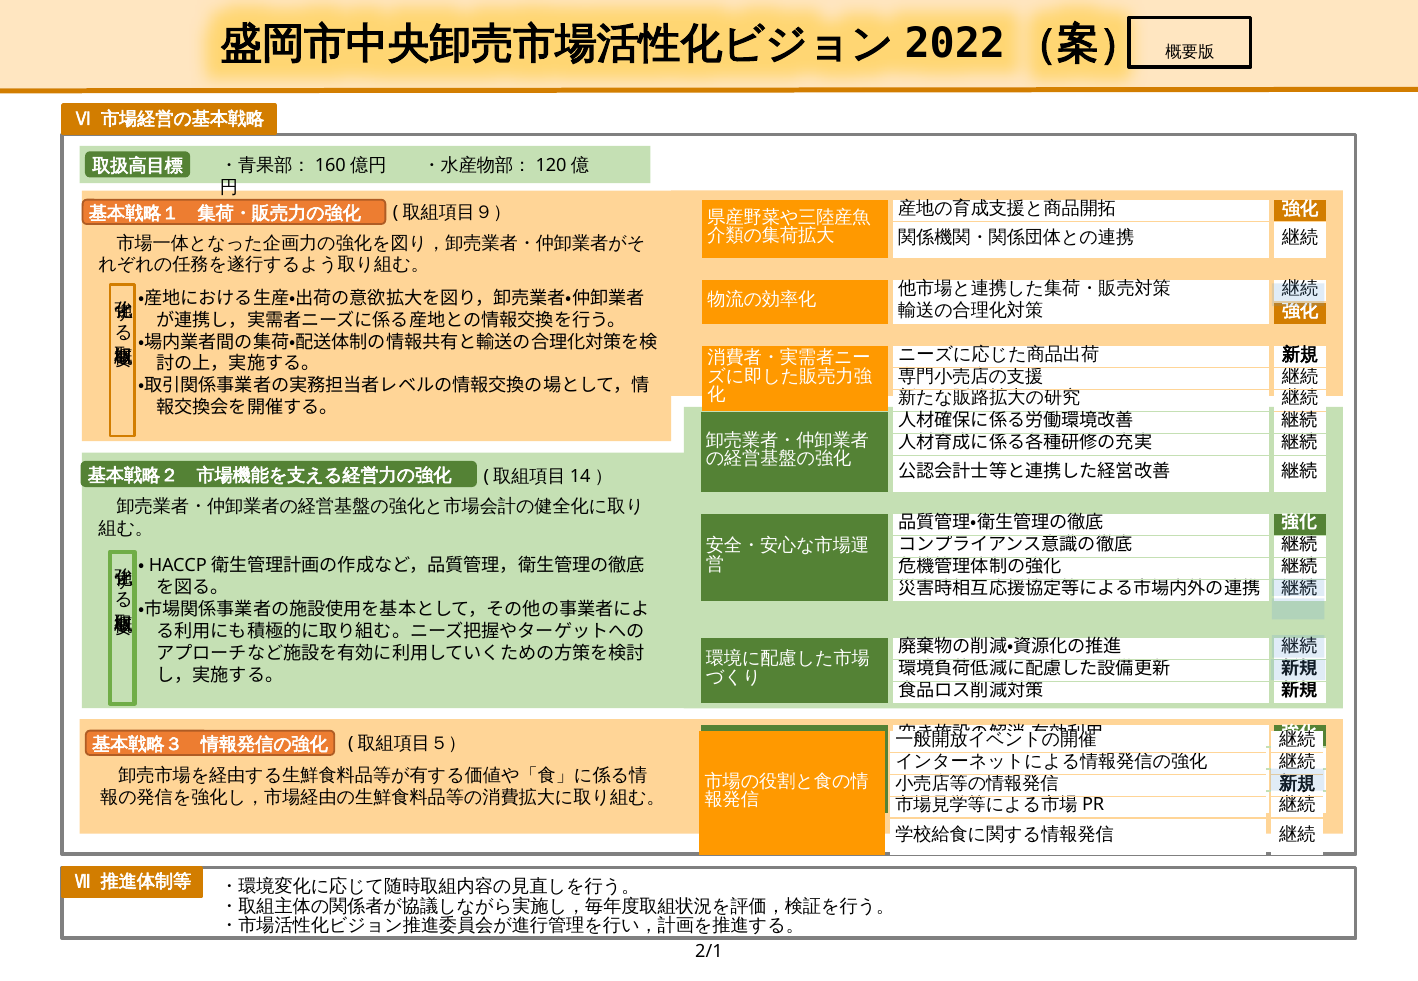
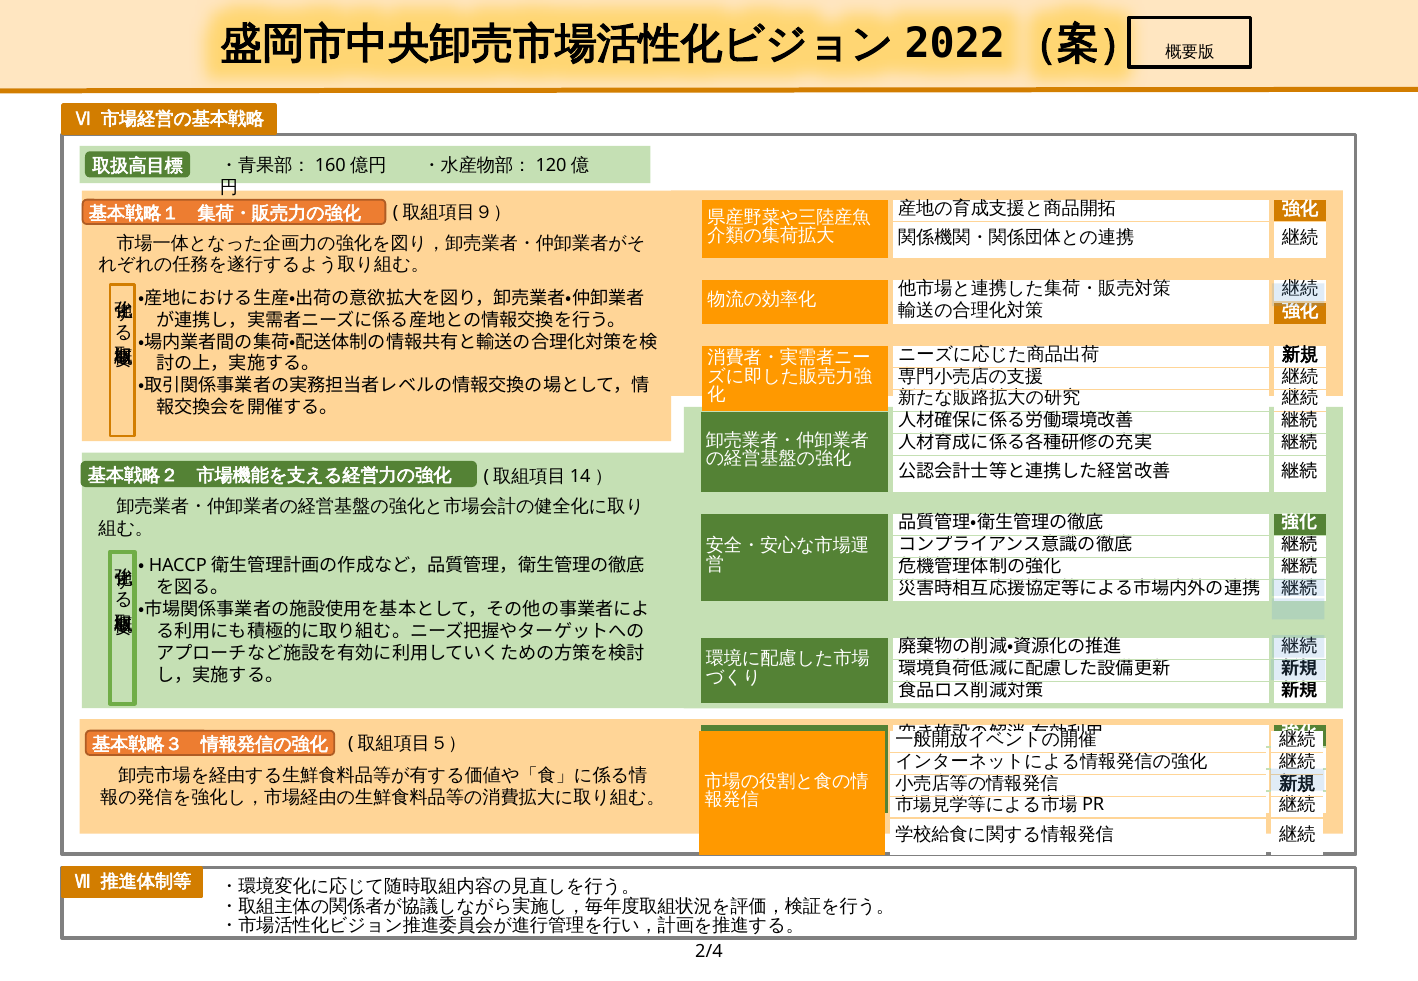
2/1: 2/1 -> 2/4
